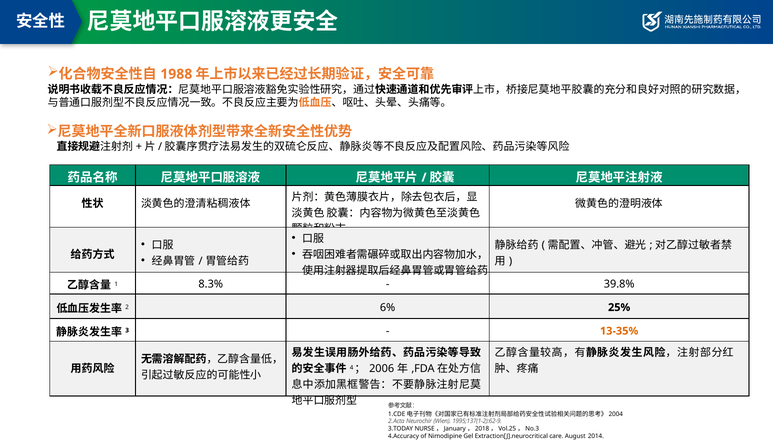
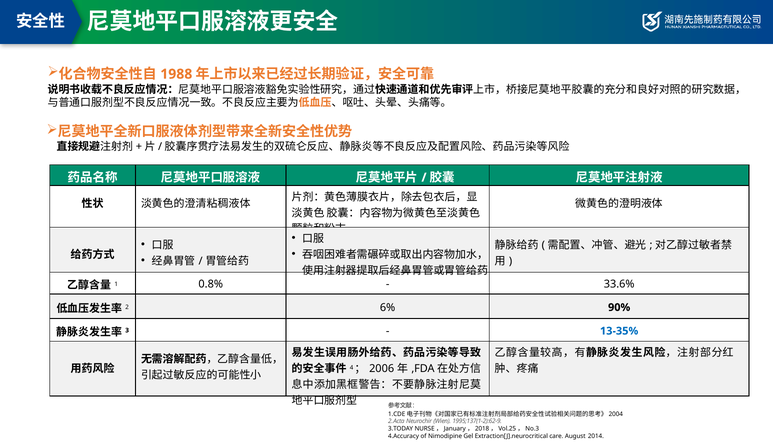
8.3%: 8.3% -> 0.8%
39.8%: 39.8% -> 33.6%
25%: 25% -> 90%
13-35% colour: orange -> blue
